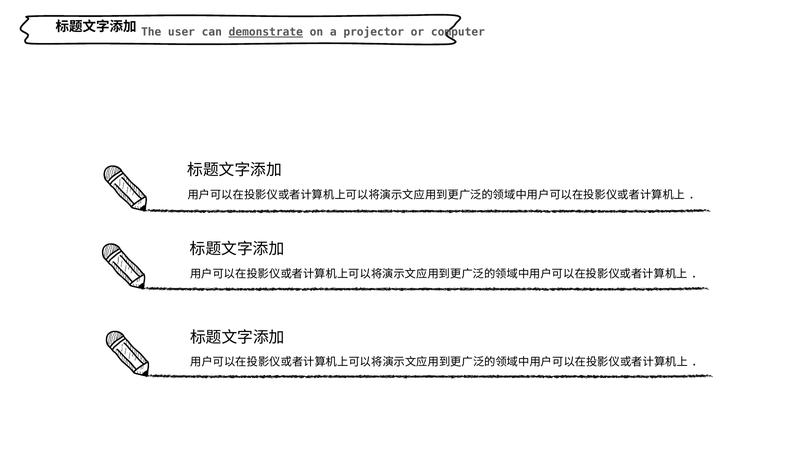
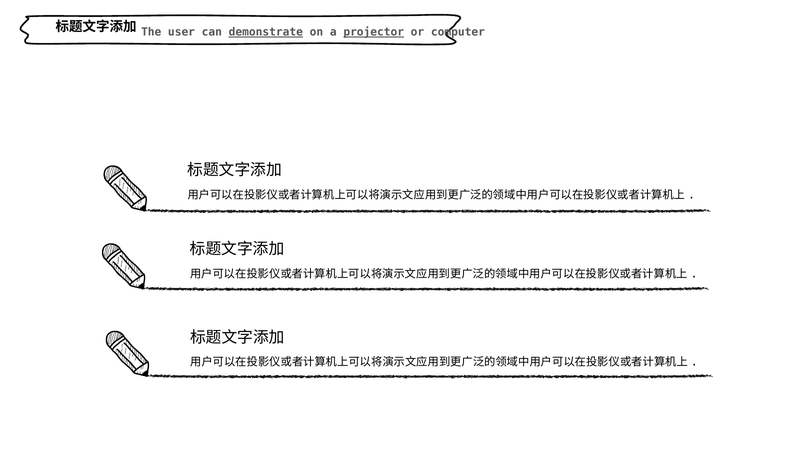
projector underline: none -> present
